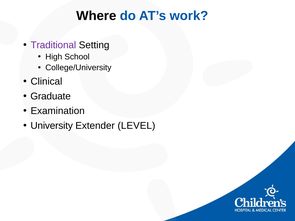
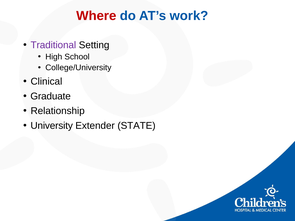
Where colour: black -> red
Examination: Examination -> Relationship
LEVEL: LEVEL -> STATE
